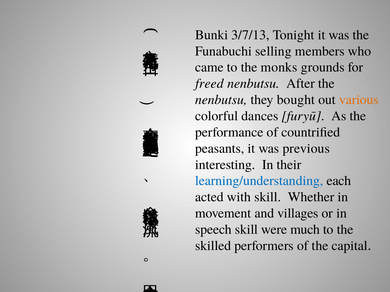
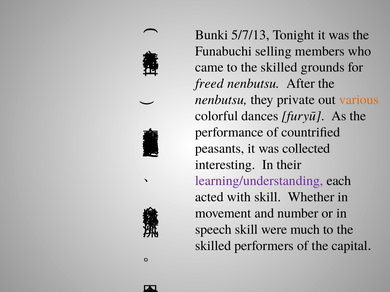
3/7/13: 3/7/13 -> 5/7/13
came to the monks: monks -> skilled
bought: bought -> private
previous: previous -> collected
learning/understanding colour: blue -> purple
villages: villages -> number
